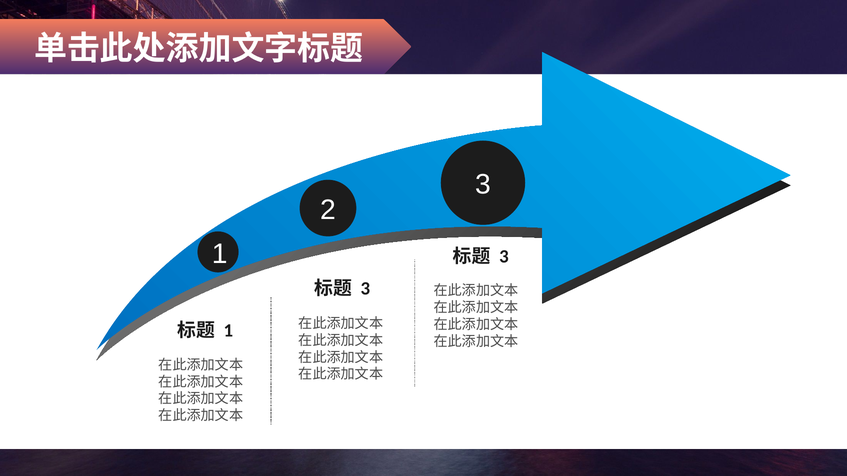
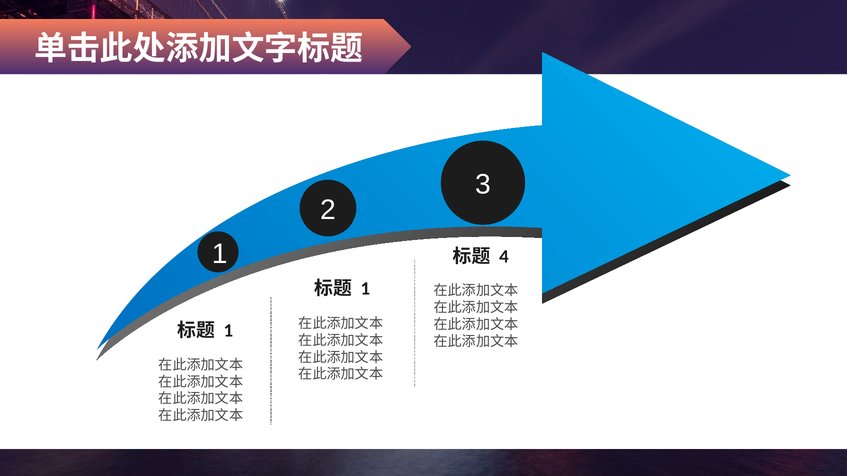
3 at (504, 257): 3 -> 4
3 at (365, 289): 3 -> 1
